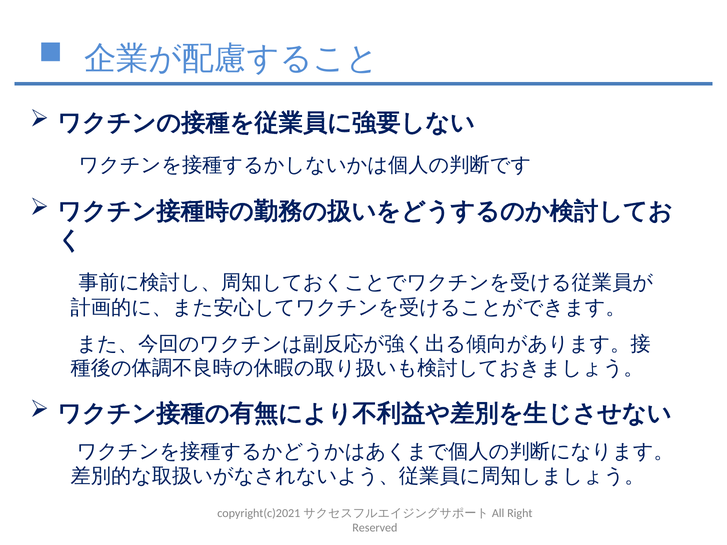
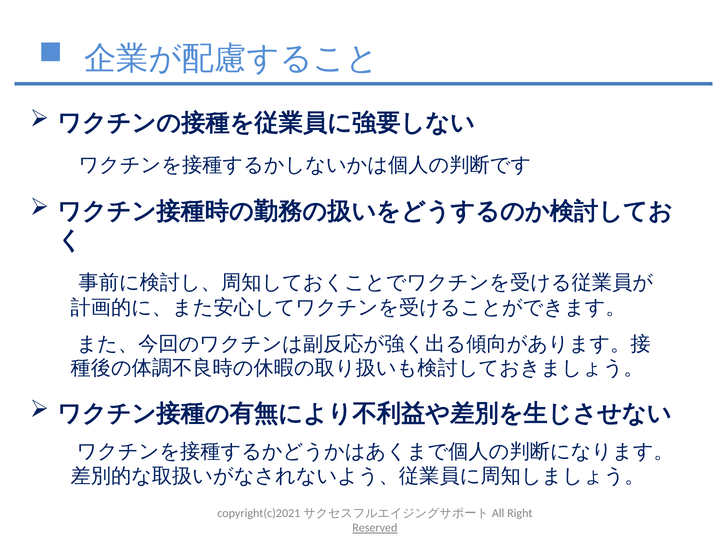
Reserved underline: none -> present
